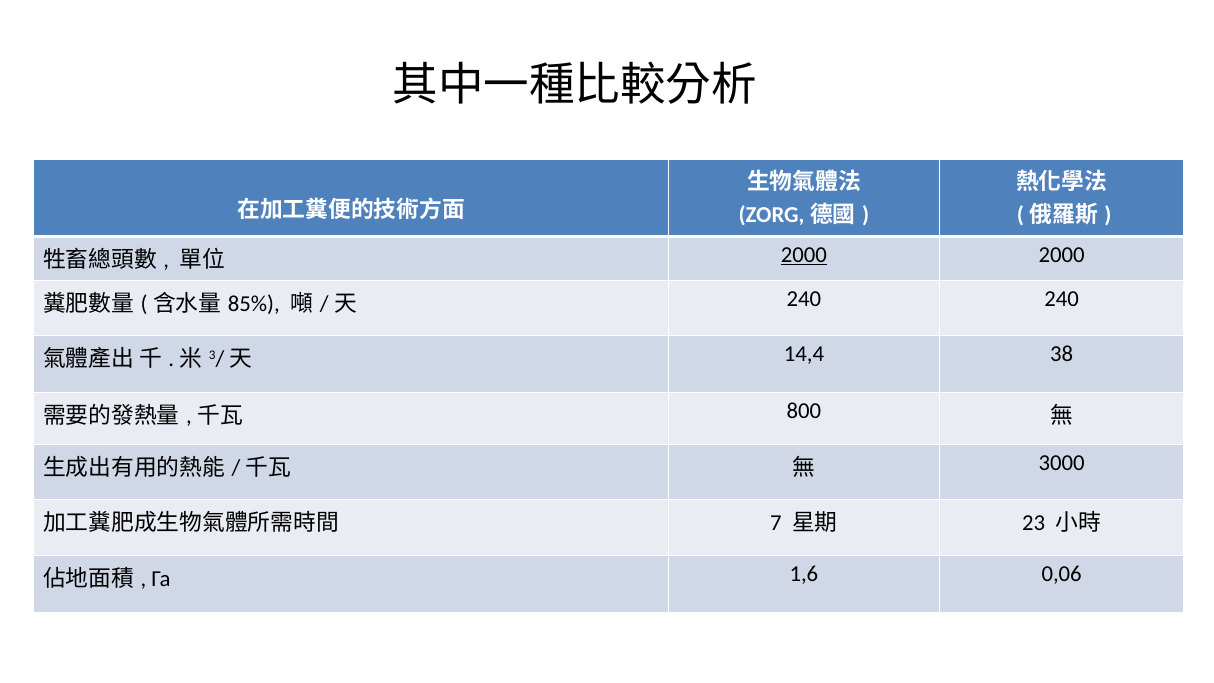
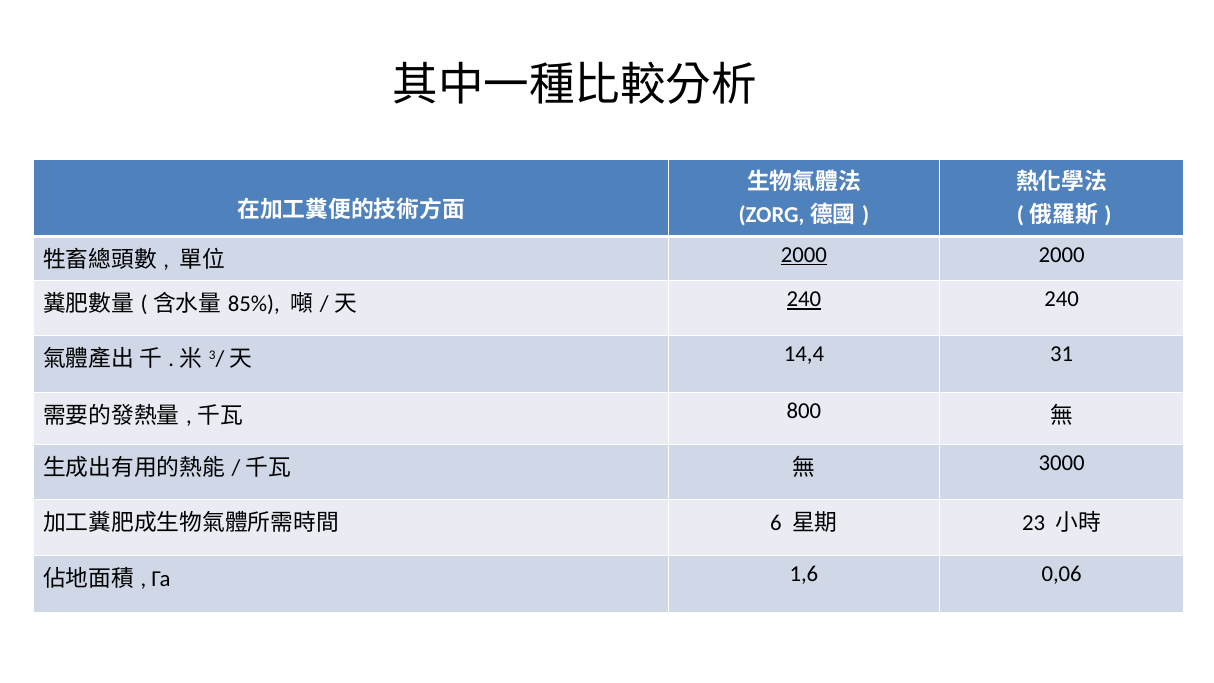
240 at (804, 299) underline: none -> present
38: 38 -> 31
7: 7 -> 6
